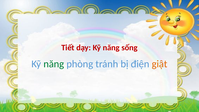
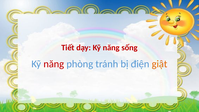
năng at (54, 64) colour: green -> red
